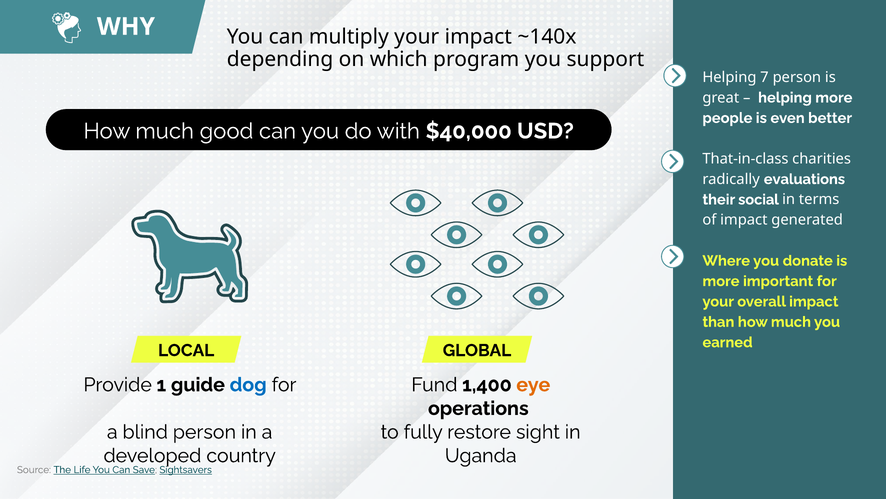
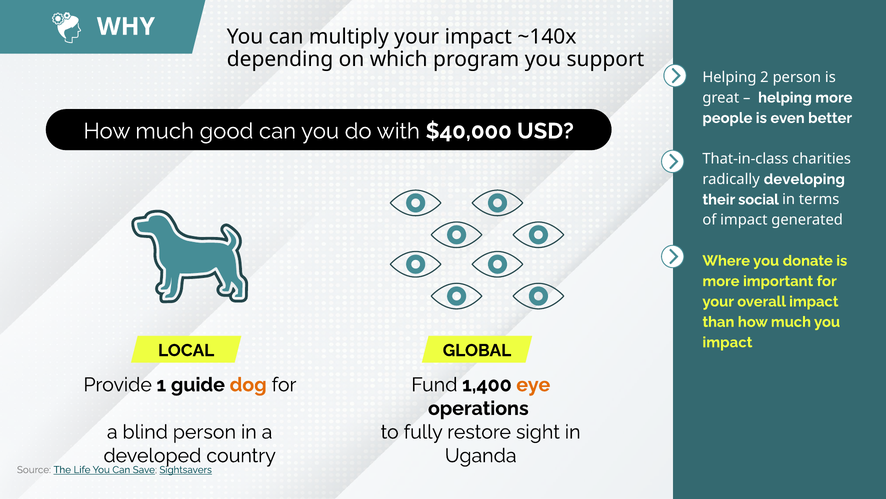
7: 7 -> 2
evaluations: evaluations -> developing
earned at (728, 342): earned -> impact
dog colour: blue -> orange
